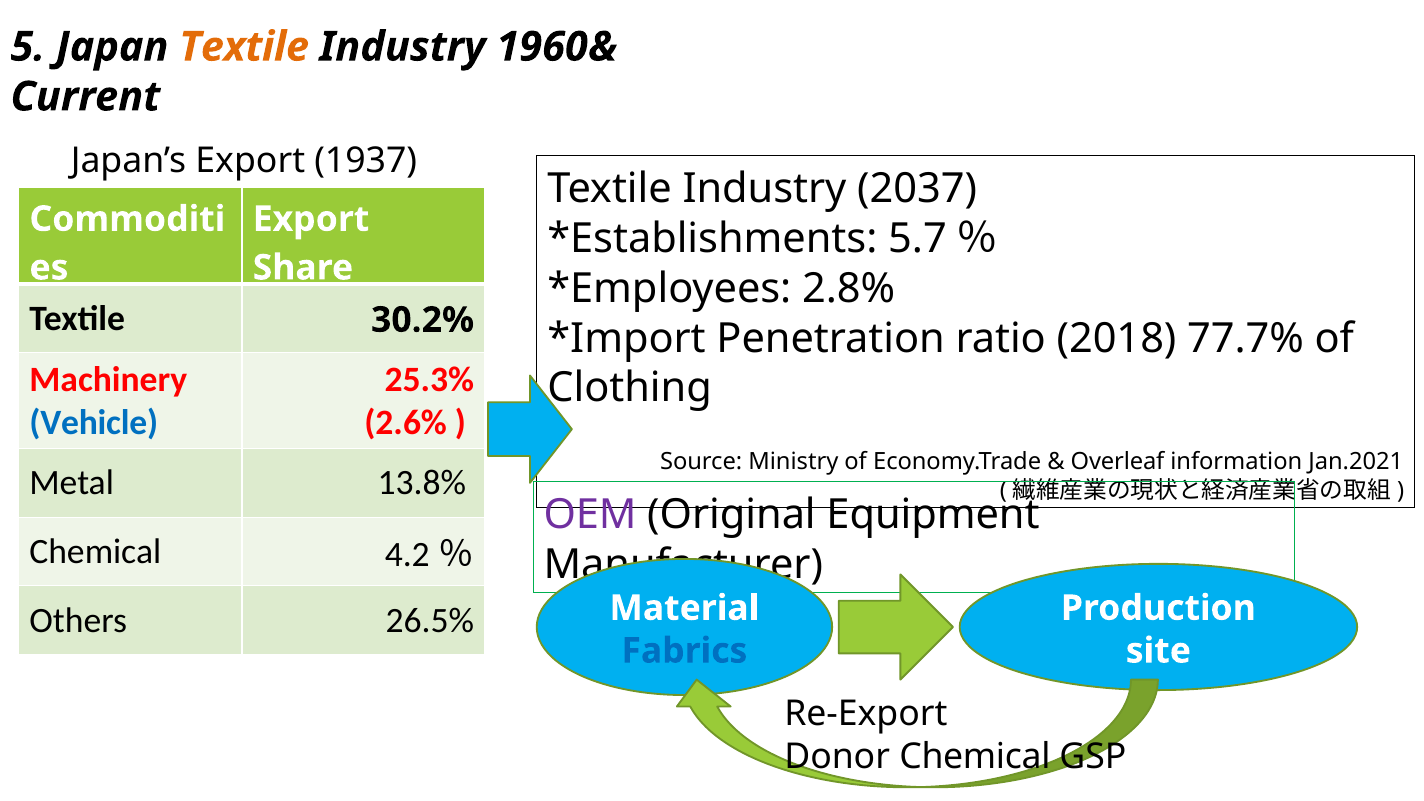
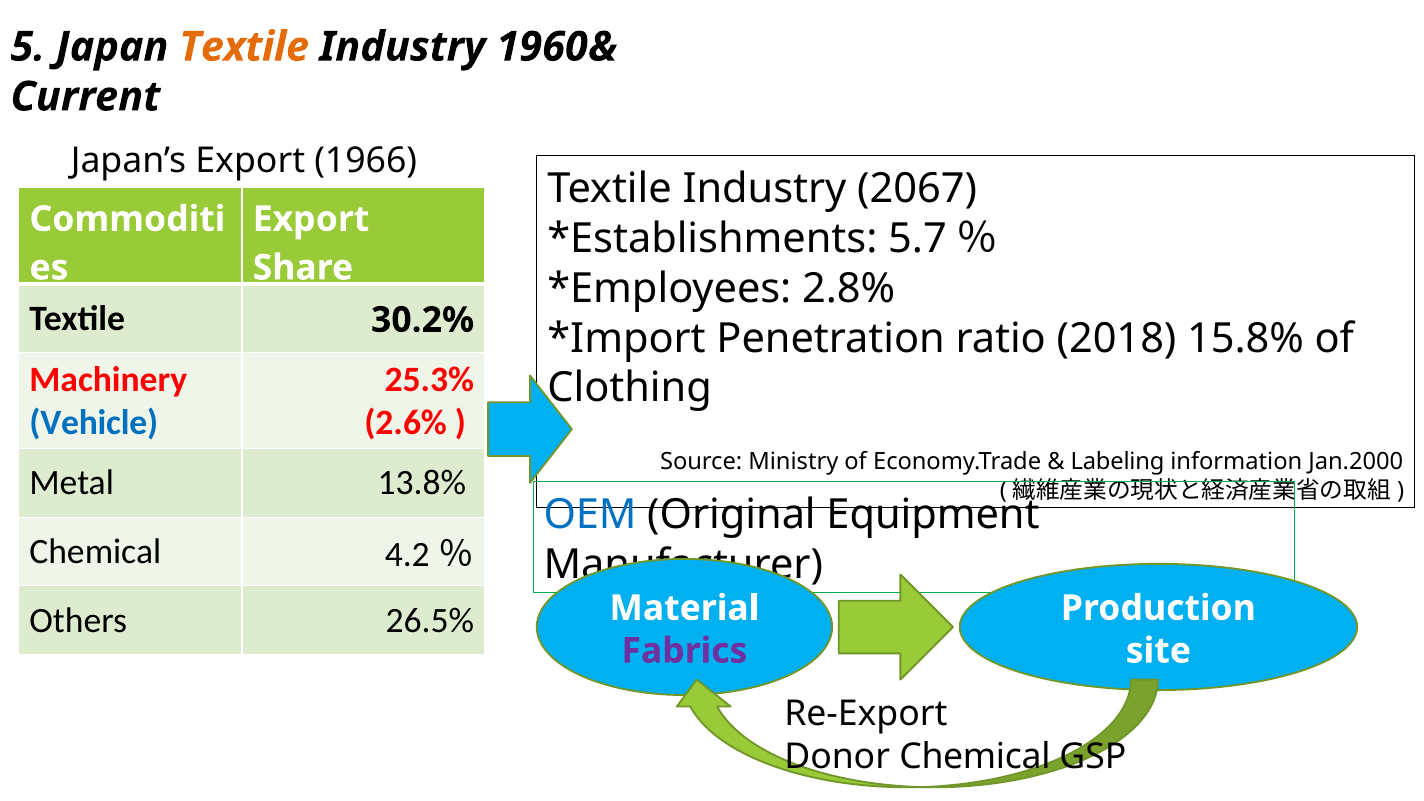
1937: 1937 -> 1966
2037: 2037 -> 2067
77.7%: 77.7% -> 15.8%
Overleaf: Overleaf -> Labeling
Jan.2021: Jan.2021 -> Jan.2000
OEM colour: purple -> blue
Fabrics colour: blue -> purple
